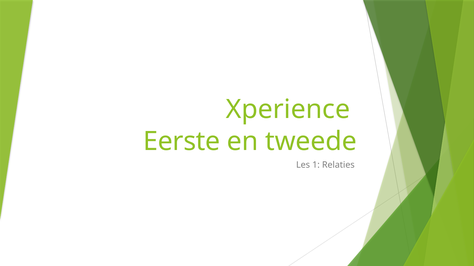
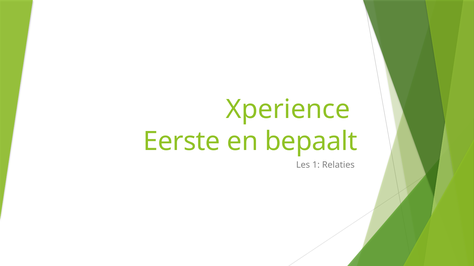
tweede: tweede -> bepaalt
